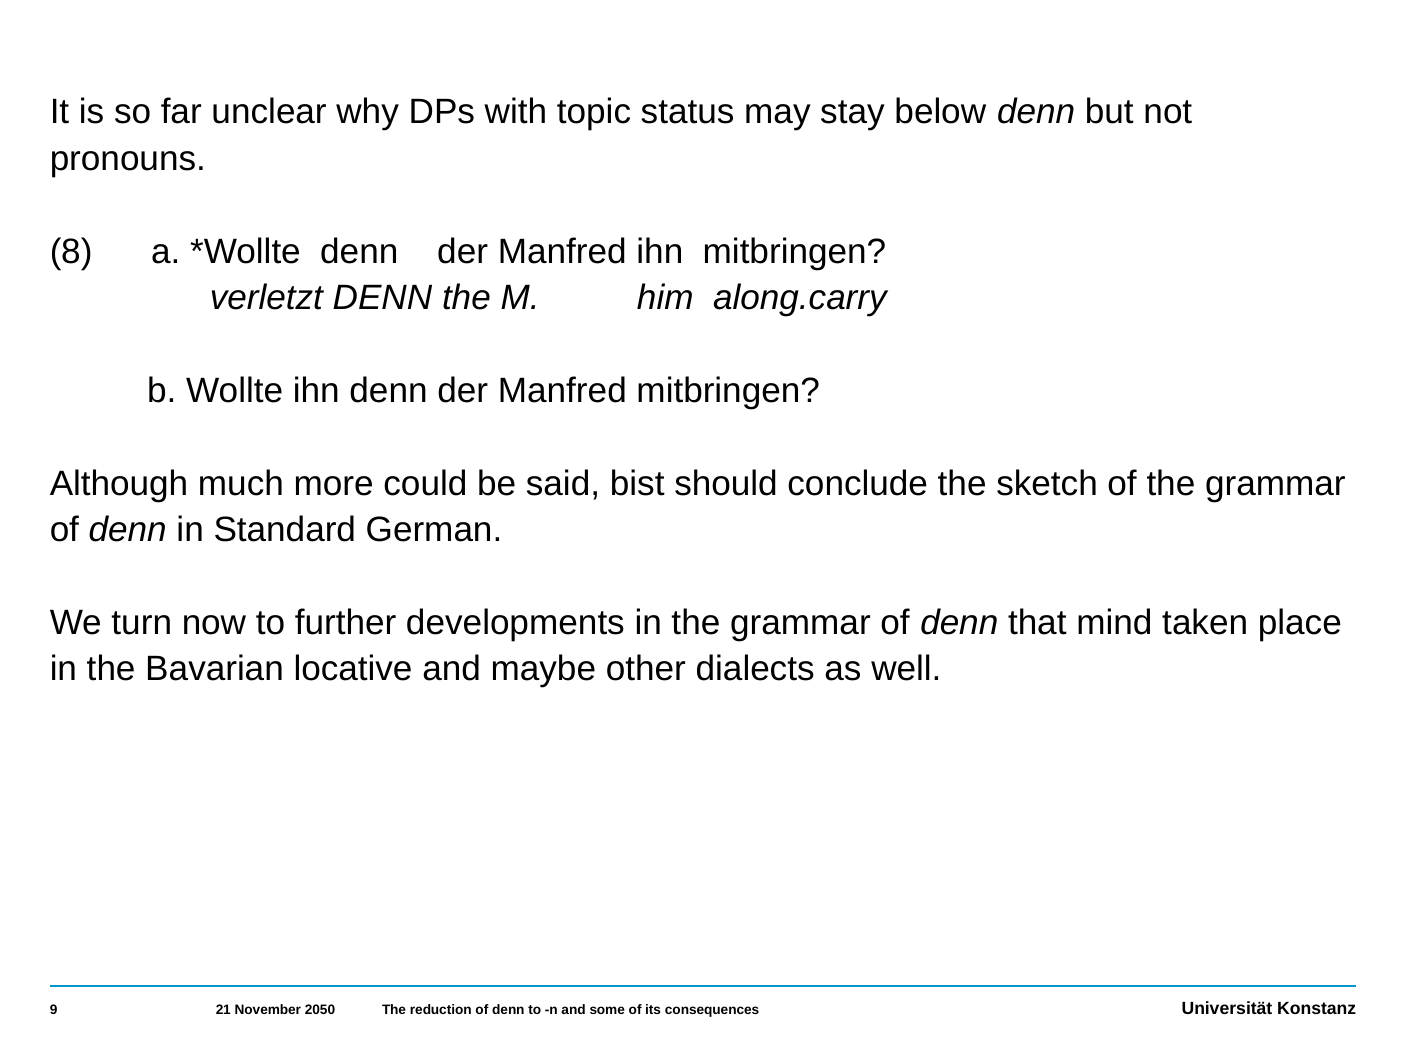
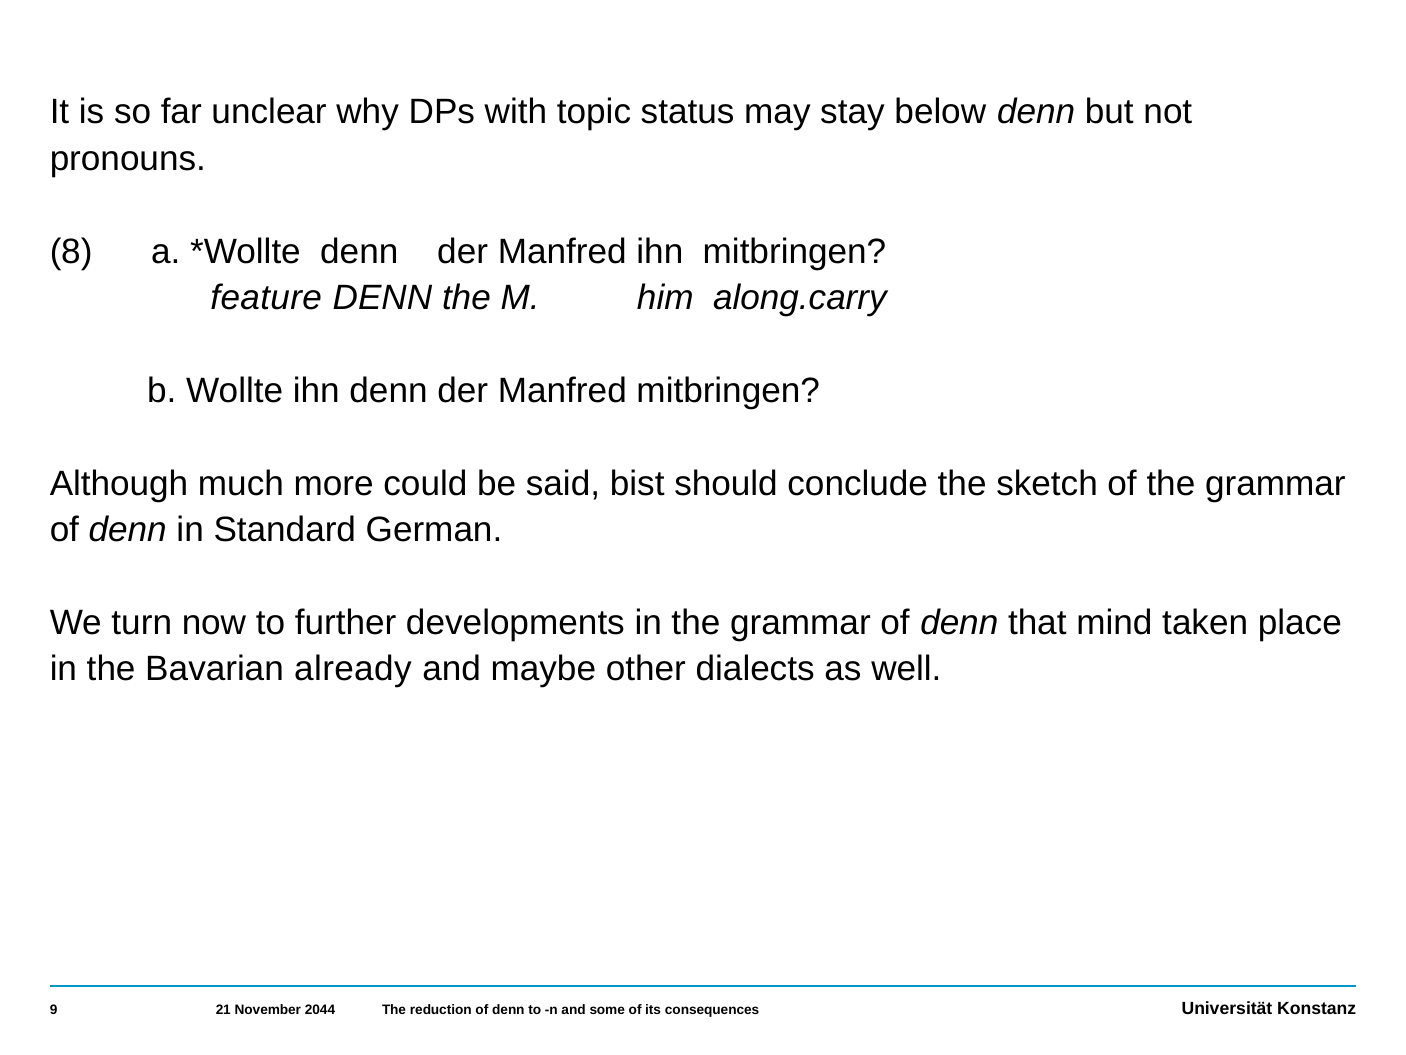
verletzt: verletzt -> feature
locative: locative -> already
2050: 2050 -> 2044
